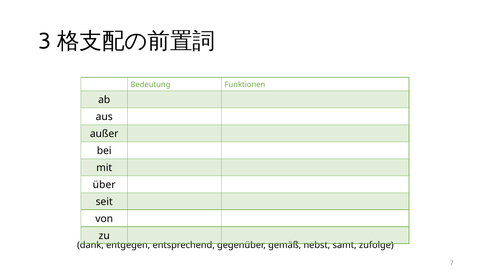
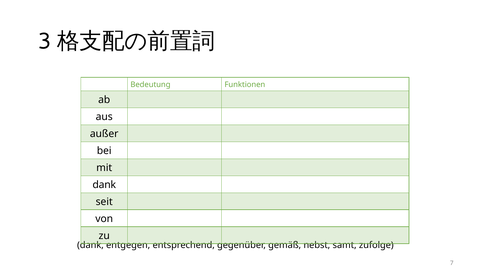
über at (104, 185): über -> dank
